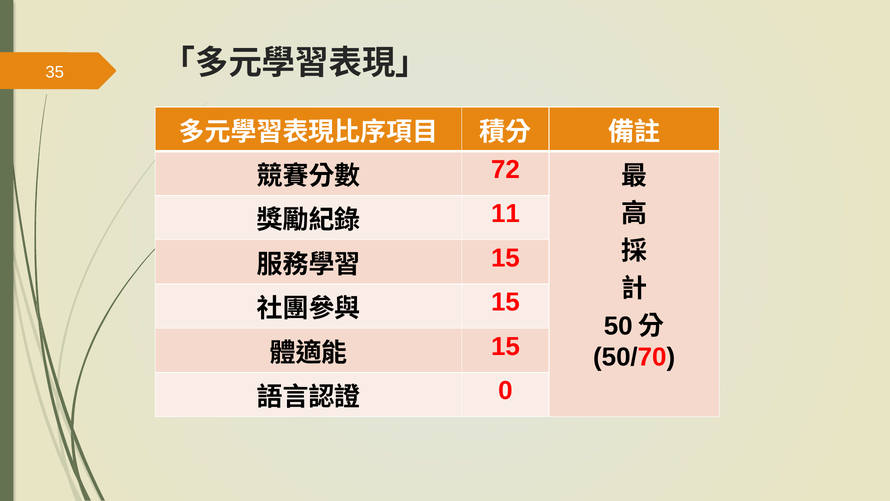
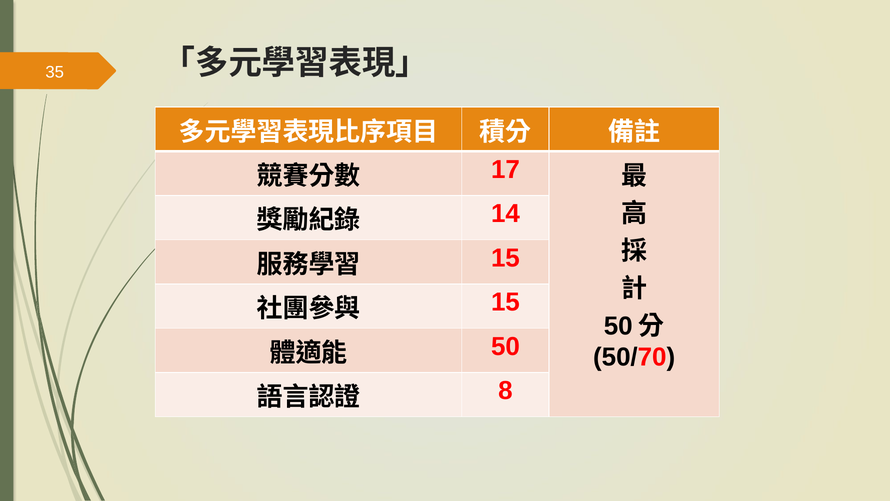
72: 72 -> 17
11: 11 -> 14
15 at (505, 346): 15 -> 50
0: 0 -> 8
